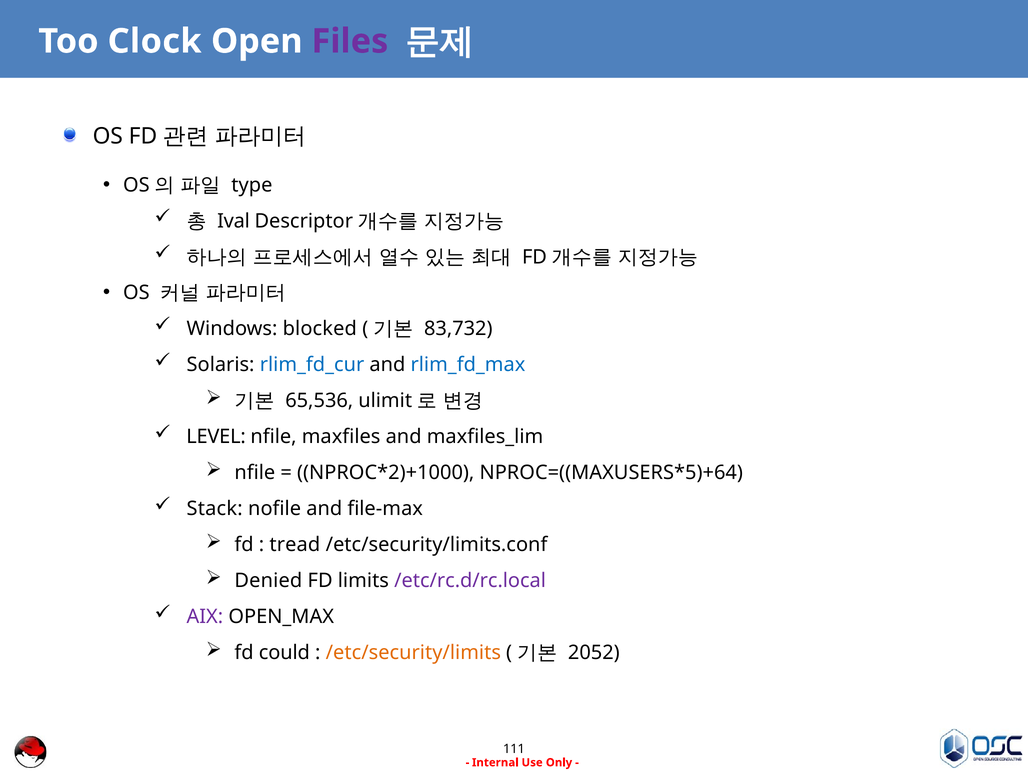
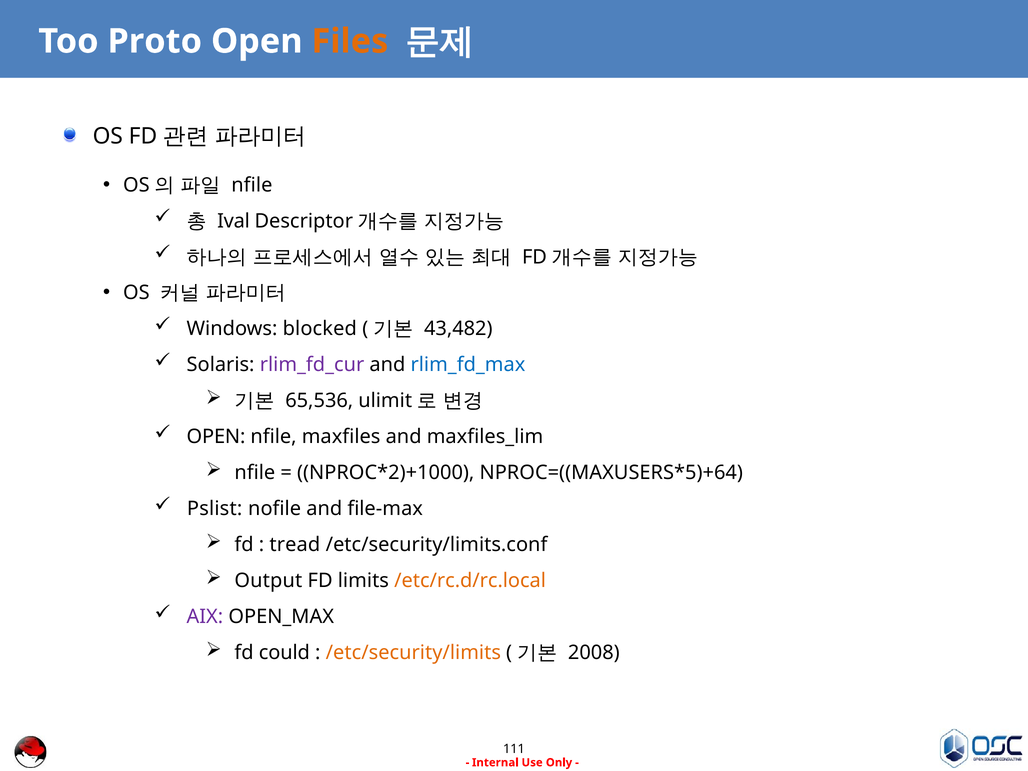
Clock: Clock -> Proto
Files colour: purple -> orange
type at (252, 185): type -> nfile
83,732: 83,732 -> 43,482
rlim_fd_cur colour: blue -> purple
LEVEL at (216, 437): LEVEL -> OPEN
Stack: Stack -> Pslist
Denied: Denied -> Output
/etc/rc.d/rc.local colour: purple -> orange
2052: 2052 -> 2008
